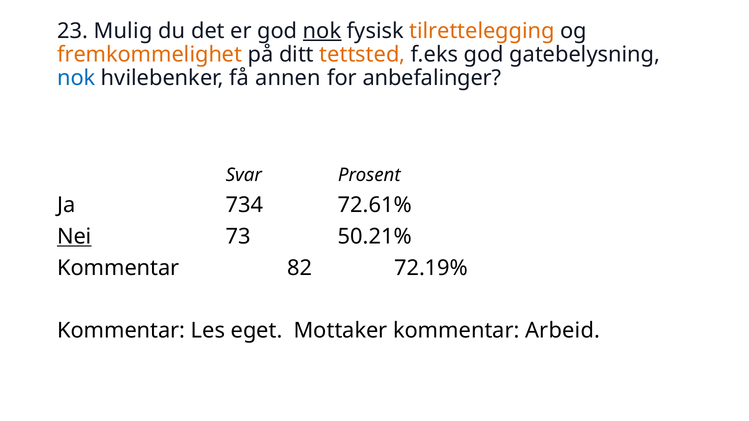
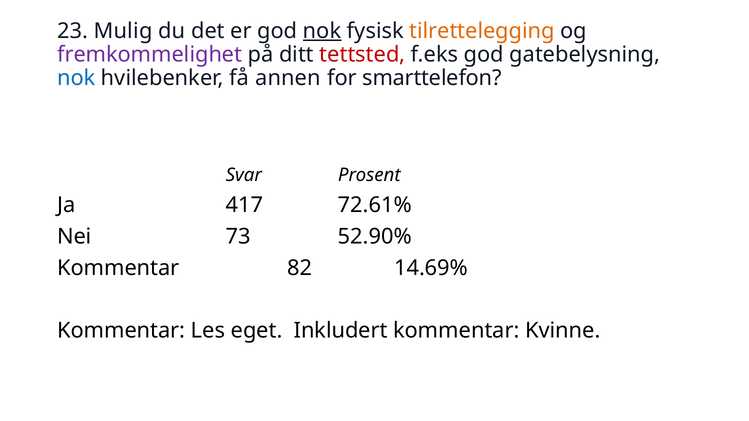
fremkommelighet colour: orange -> purple
tettsted colour: orange -> red
anbefalinger: anbefalinger -> smarttelefon
734: 734 -> 417
Nei underline: present -> none
50.21%: 50.21% -> 52.90%
72.19%: 72.19% -> 14.69%
Mottaker: Mottaker -> Inkludert
Arbeid: Arbeid -> Kvinne
